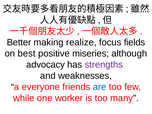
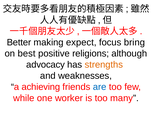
realize: realize -> expect
fields: fields -> bring
miseries: miseries -> religions
strengths colour: purple -> orange
everyone: everyone -> achieving
